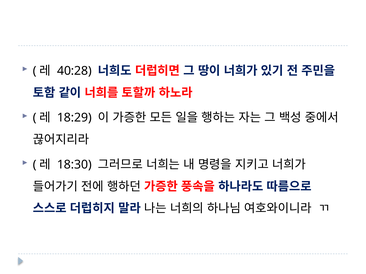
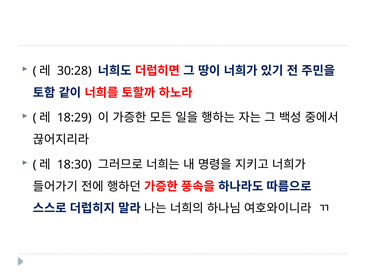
40:28: 40:28 -> 30:28
